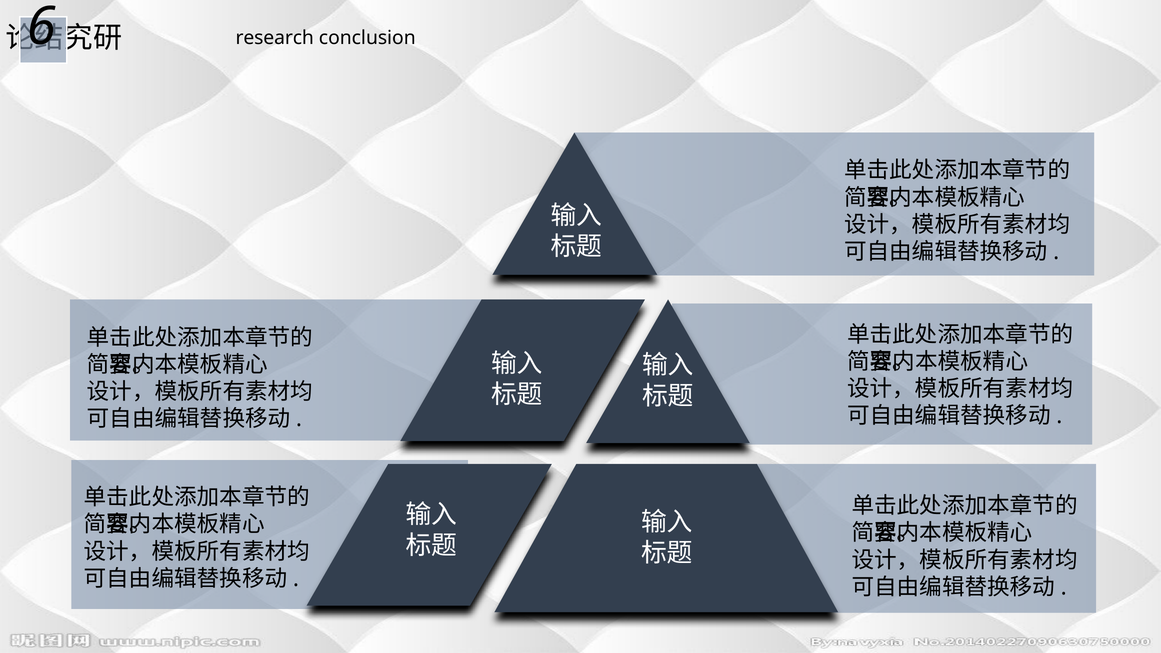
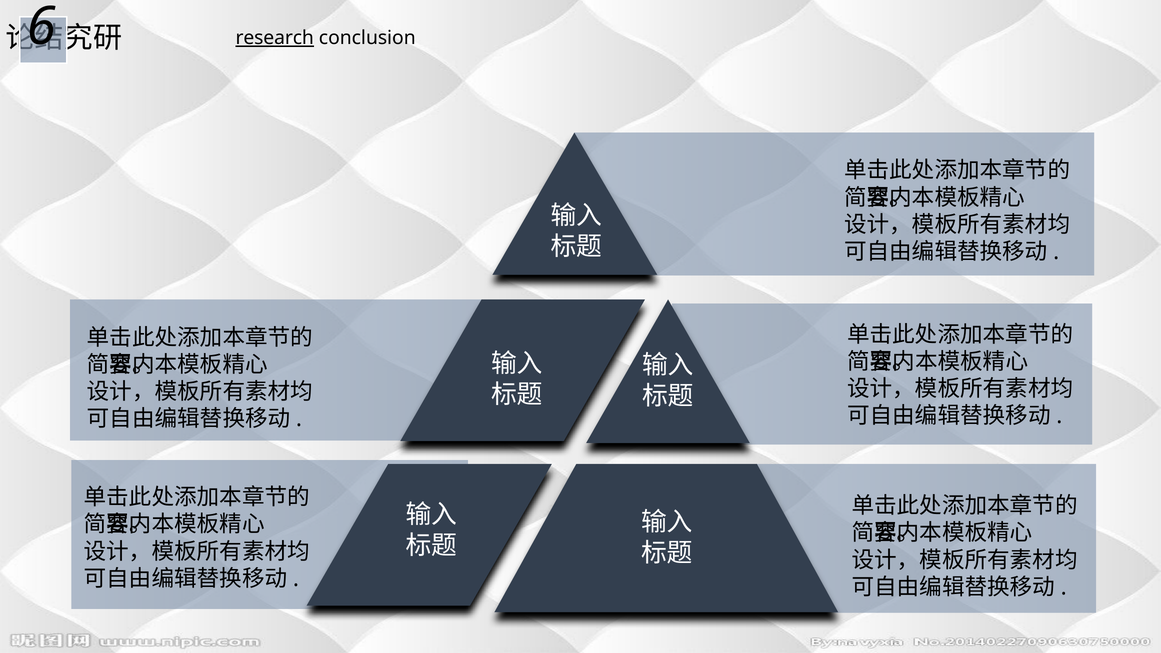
research underline: none -> present
